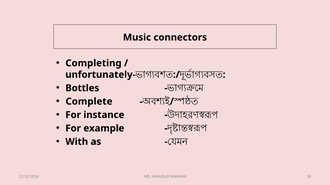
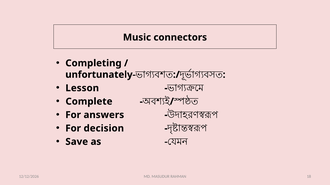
Bottles: Bottles -> Lesson
instance: instance -> answers
example: example -> decision
With: With -> Save
